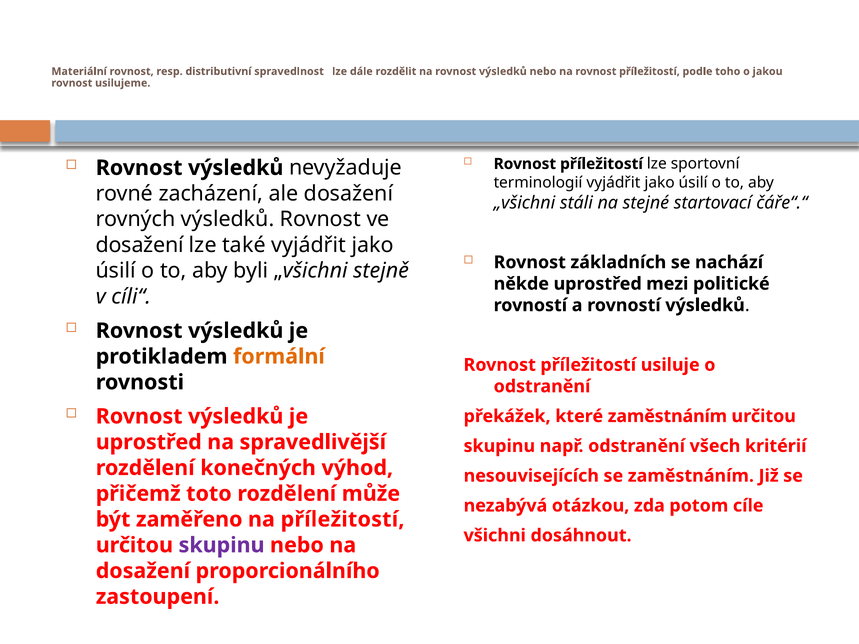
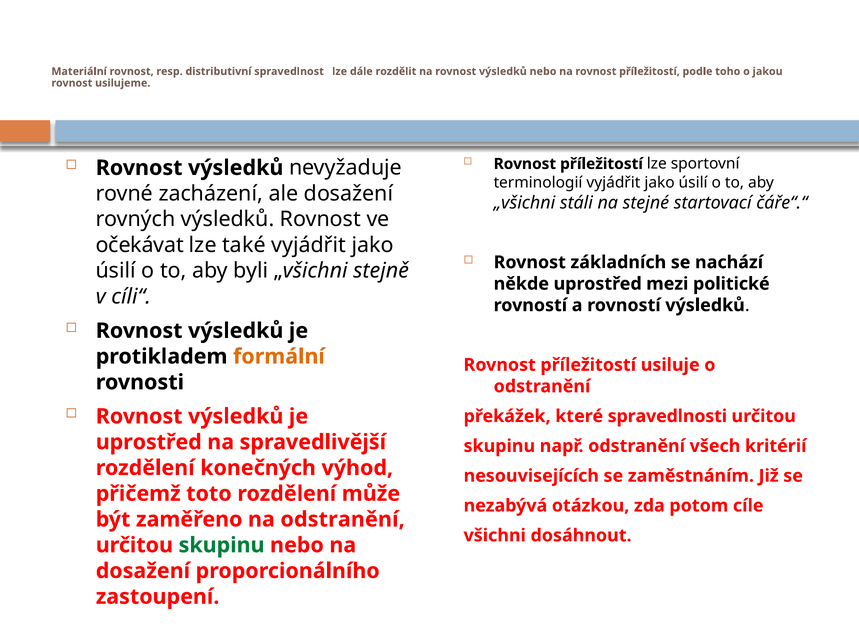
dosažení at (140, 245): dosažení -> očekávat
které zaměstnáním: zaměstnáním -> spravedlnosti
na příležitostí: příležitostí -> odstranění
skupinu at (222, 545) colour: purple -> green
